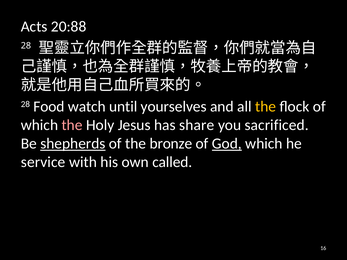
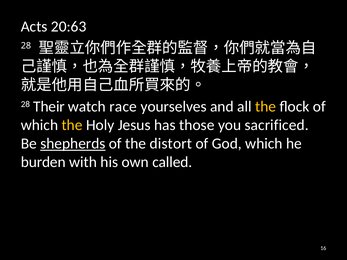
20:88: 20:88 -> 20:63
Food: Food -> Their
until: until -> race
the at (72, 125) colour: pink -> yellow
share: share -> those
bronze: bronze -> distort
God underline: present -> none
service: service -> burden
